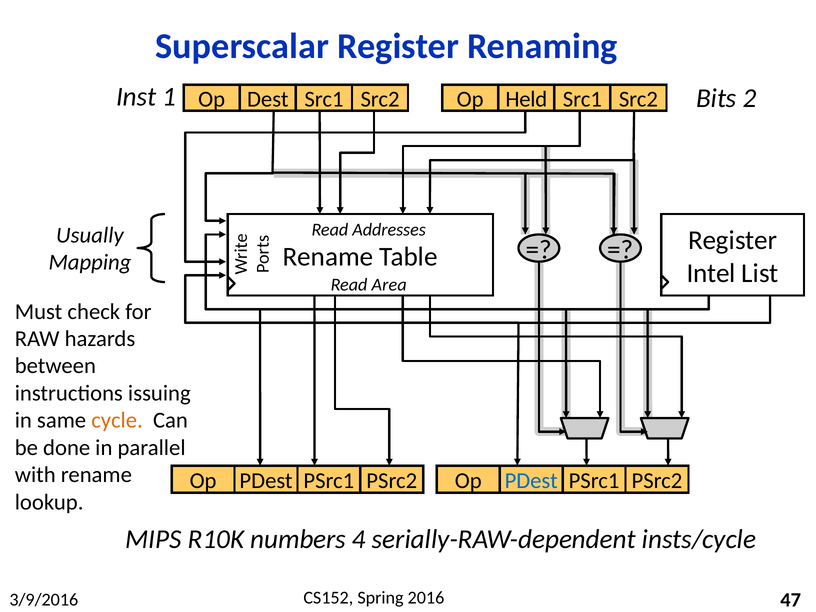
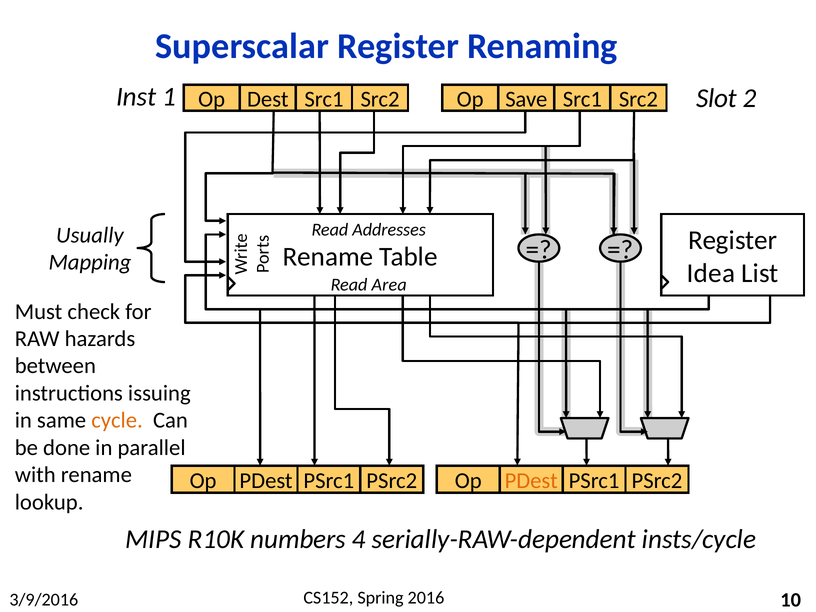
Bits: Bits -> Slot
Held: Held -> Save
Intel: Intel -> Idea
PDest at (531, 481) colour: blue -> orange
47: 47 -> 10
